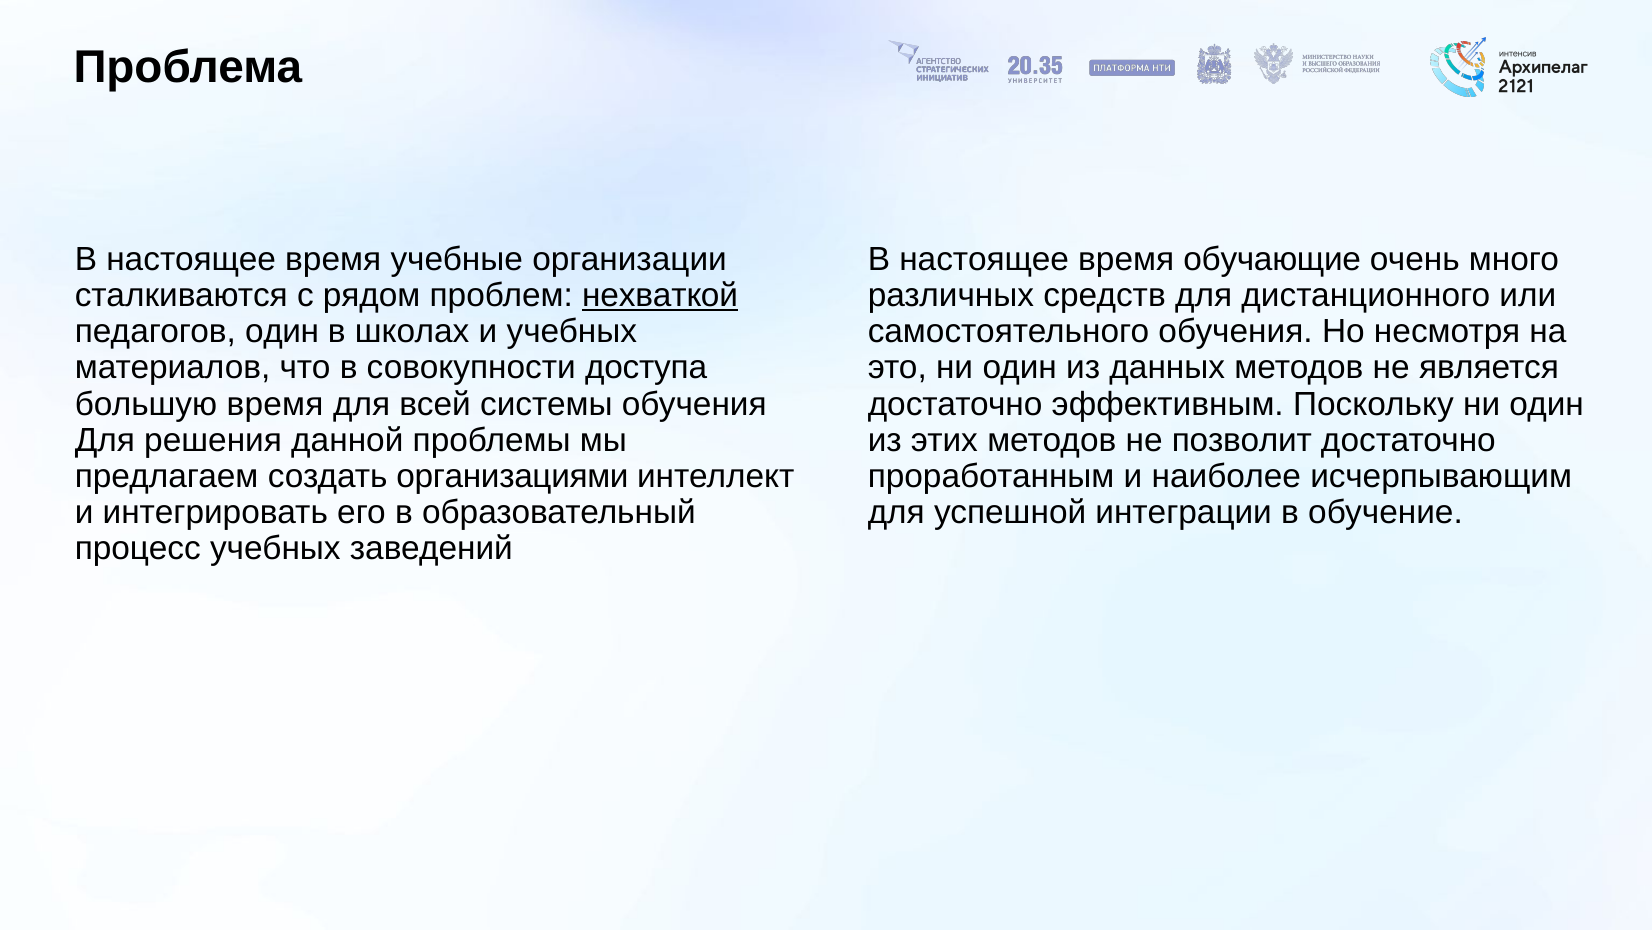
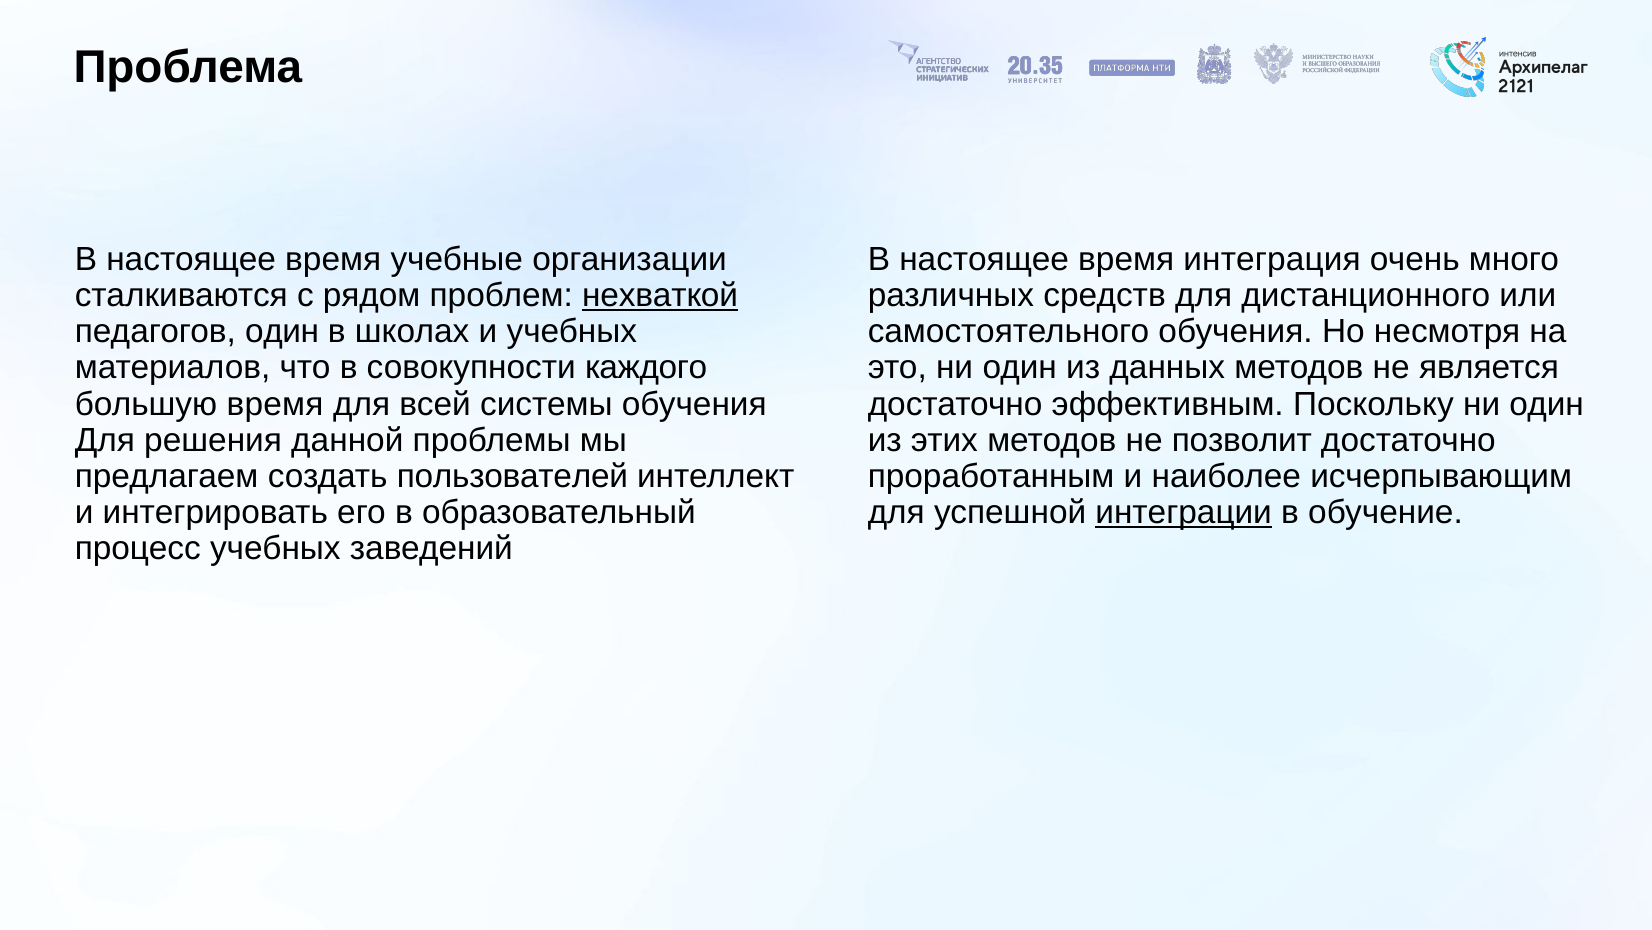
обучающие: обучающие -> интеграция
доступа: доступа -> каждого
организациями: организациями -> пользователей
интеграции underline: none -> present
